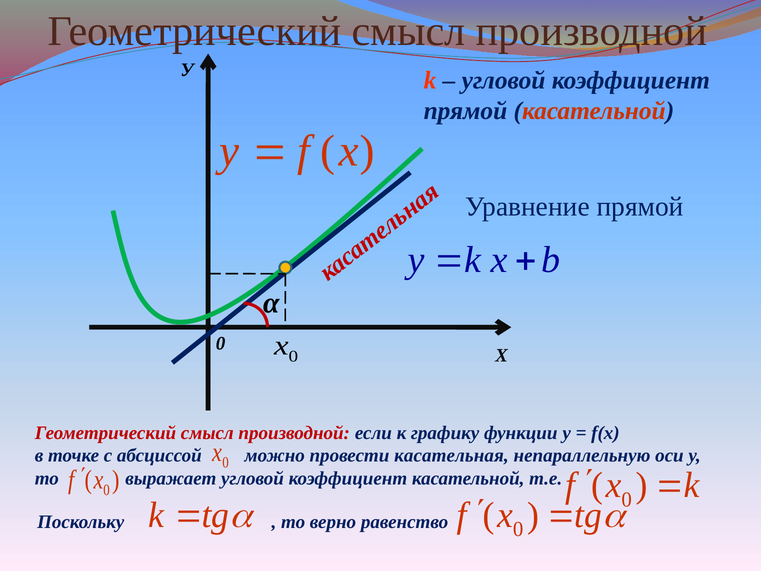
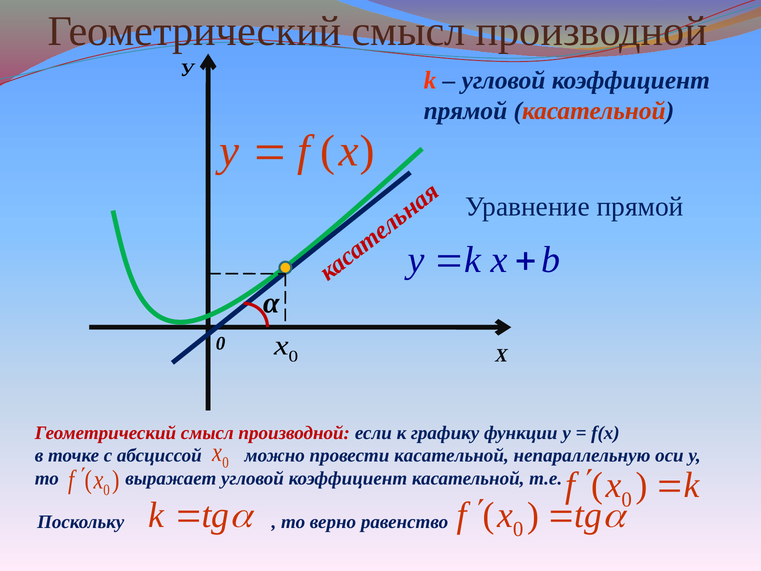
провести касательная: касательная -> касательной
